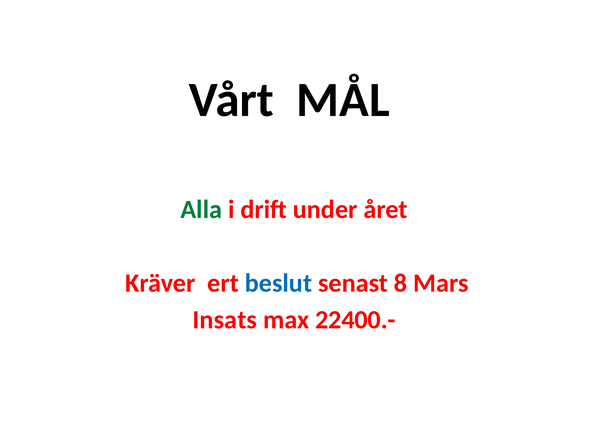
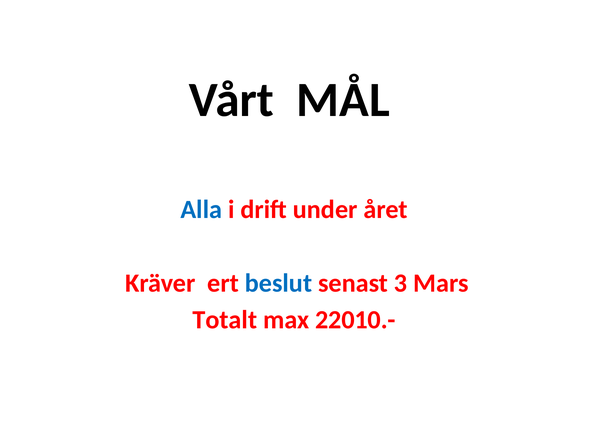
Alla colour: green -> blue
8: 8 -> 3
Insats: Insats -> Totalt
22400.-: 22400.- -> 22010.-
